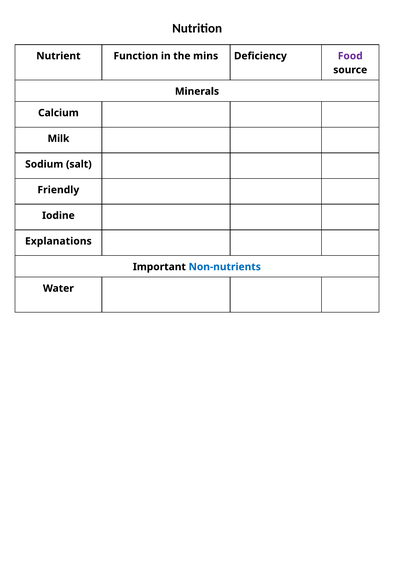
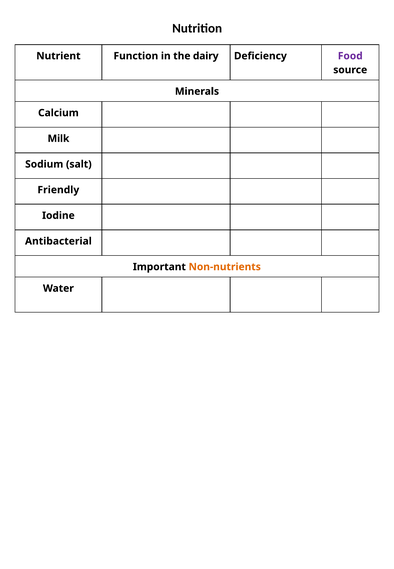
mins: mins -> dairy
Explanations: Explanations -> Antibacterial
Non-nutrients colour: blue -> orange
